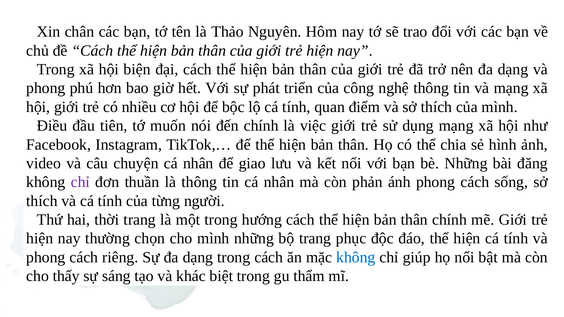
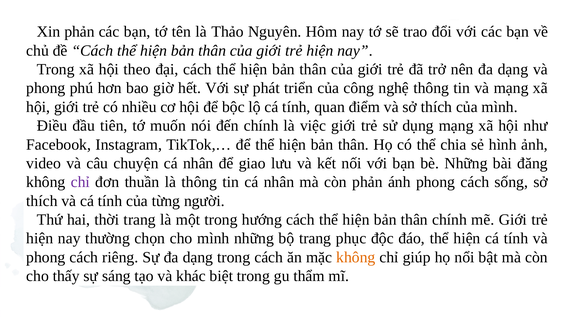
Xin chân: chân -> phản
biện: biện -> theo
không at (356, 257) colour: blue -> orange
